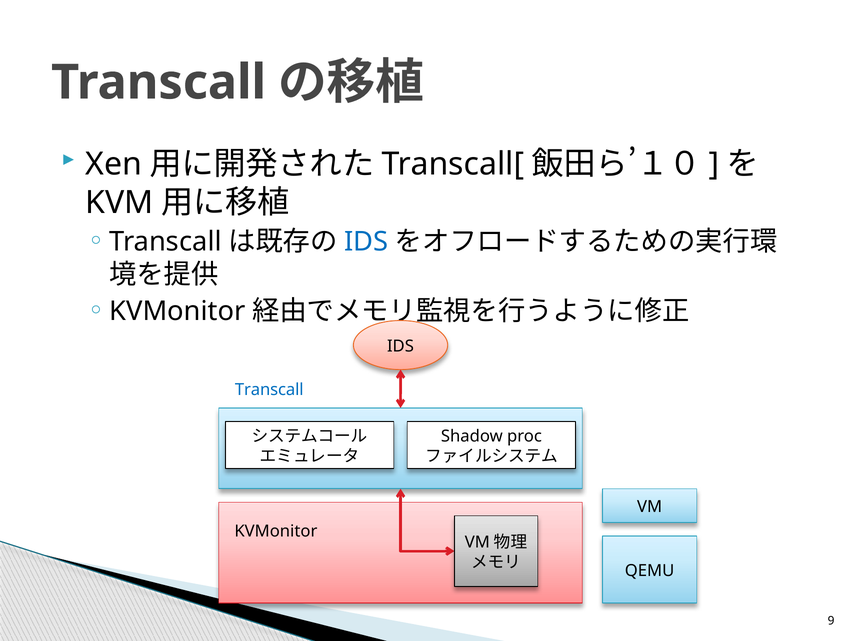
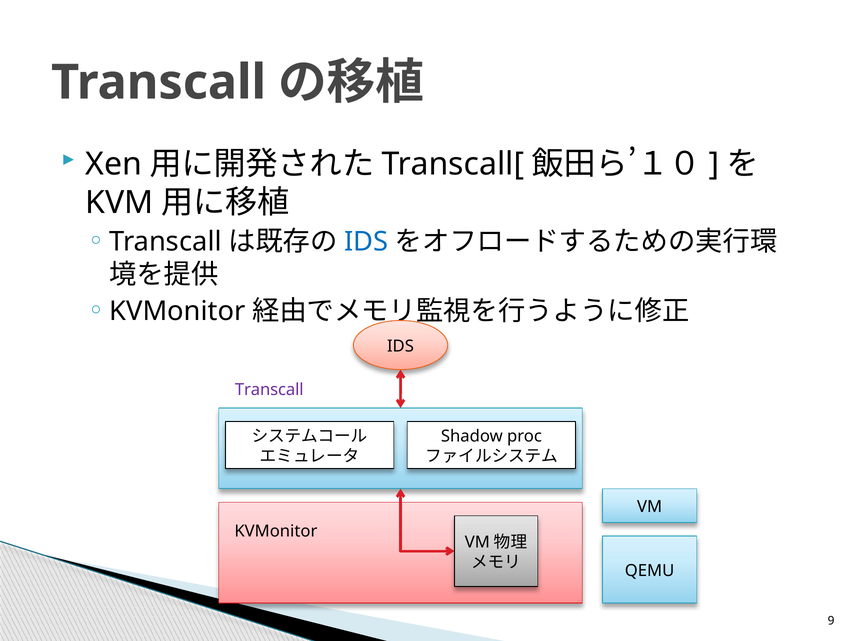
Transcall at (269, 390) colour: blue -> purple
